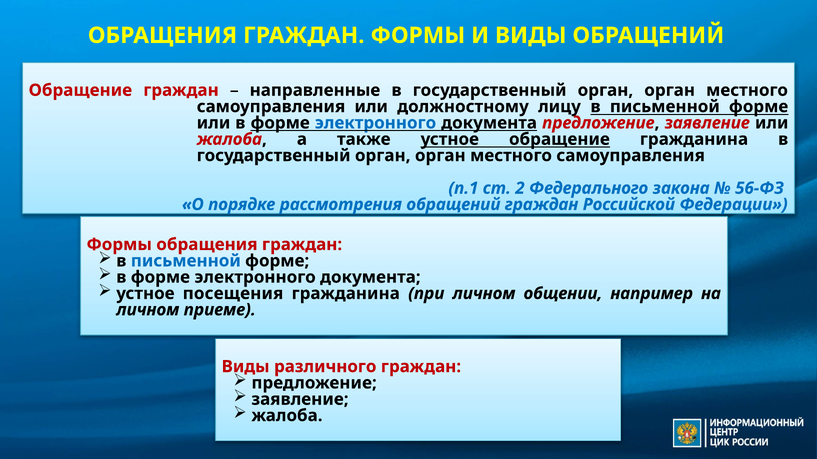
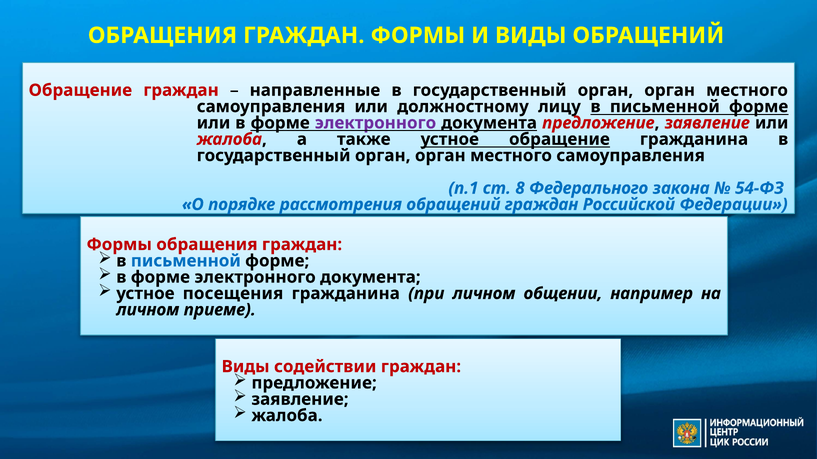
электронного at (376, 123) colour: blue -> purple
2: 2 -> 8
56-ФЗ: 56-ФЗ -> 54-ФЗ
различного: различного -> содействии
